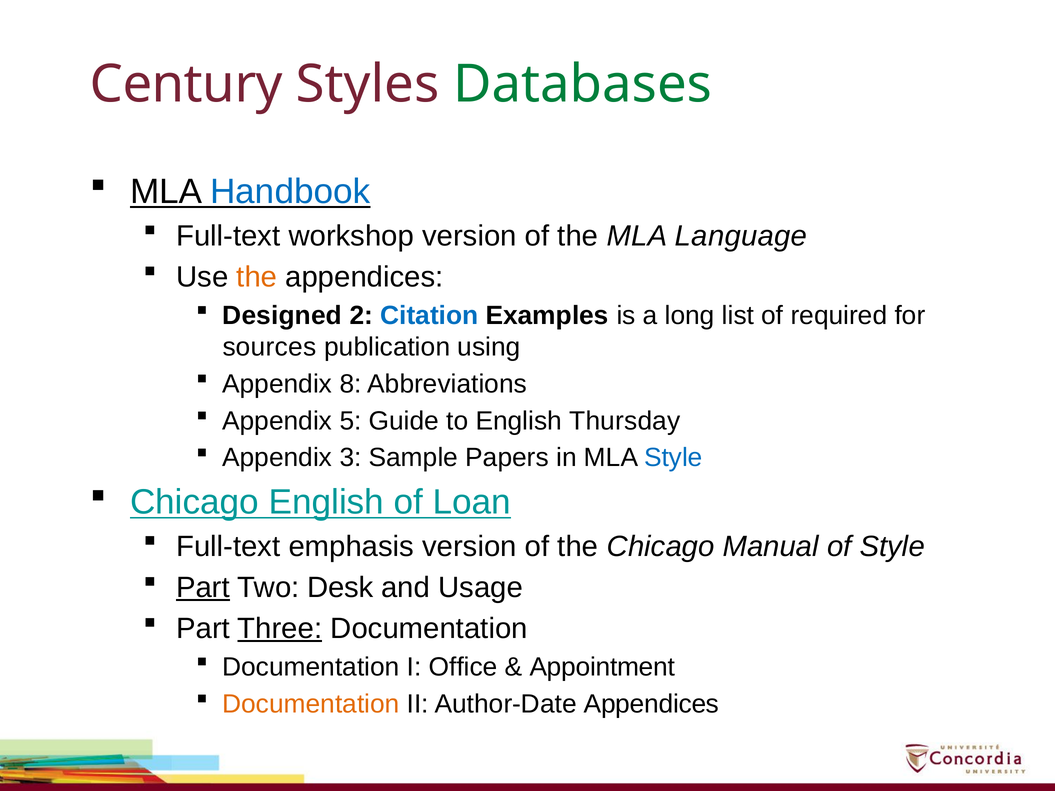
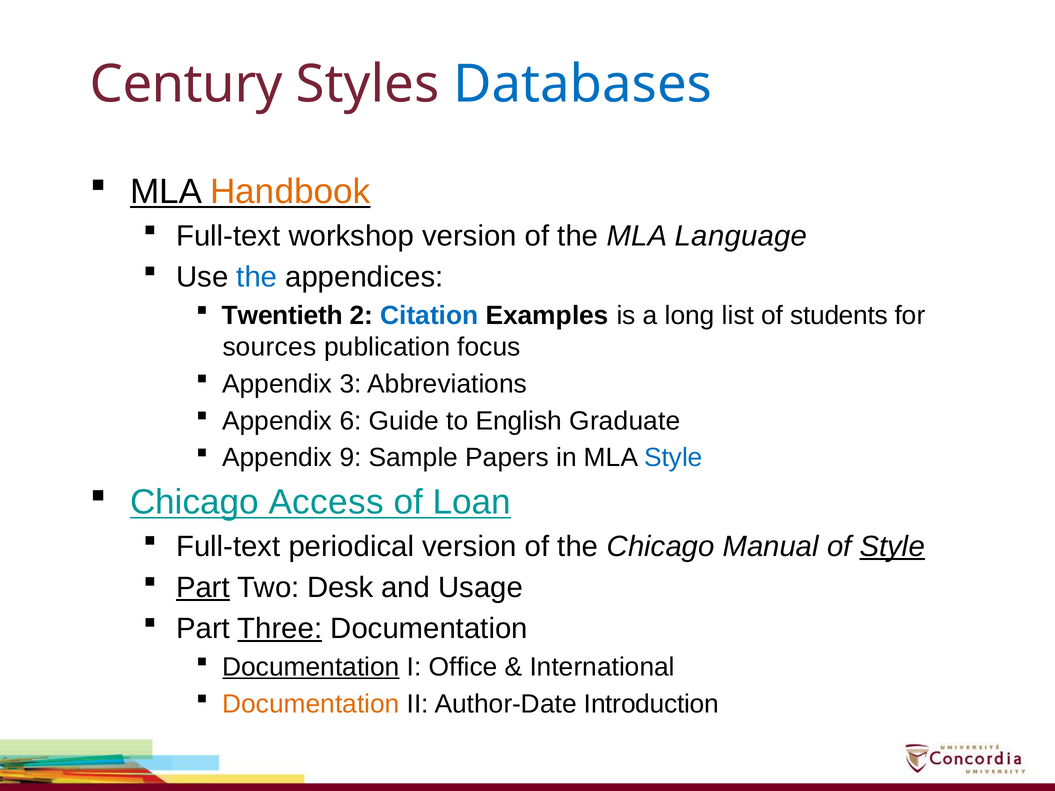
Databases colour: green -> blue
Handbook colour: blue -> orange
the at (257, 277) colour: orange -> blue
Designed: Designed -> Twentieth
required: required -> students
using: using -> focus
8: 8 -> 3
5: 5 -> 6
Thursday: Thursday -> Graduate
3: 3 -> 9
Chicago English: English -> Access
emphasis: emphasis -> periodical
Style at (892, 547) underline: none -> present
Documentation at (311, 667) underline: none -> present
Appointment: Appointment -> International
Author-Date Appendices: Appendices -> Introduction
